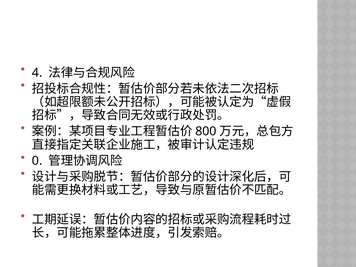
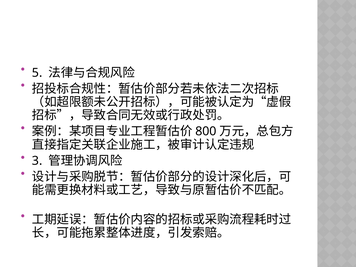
4: 4 -> 5
0: 0 -> 3
